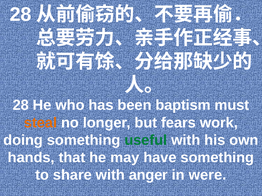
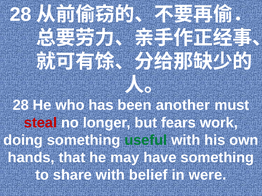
baptism: baptism -> another
steal colour: orange -> red
anger: anger -> belief
